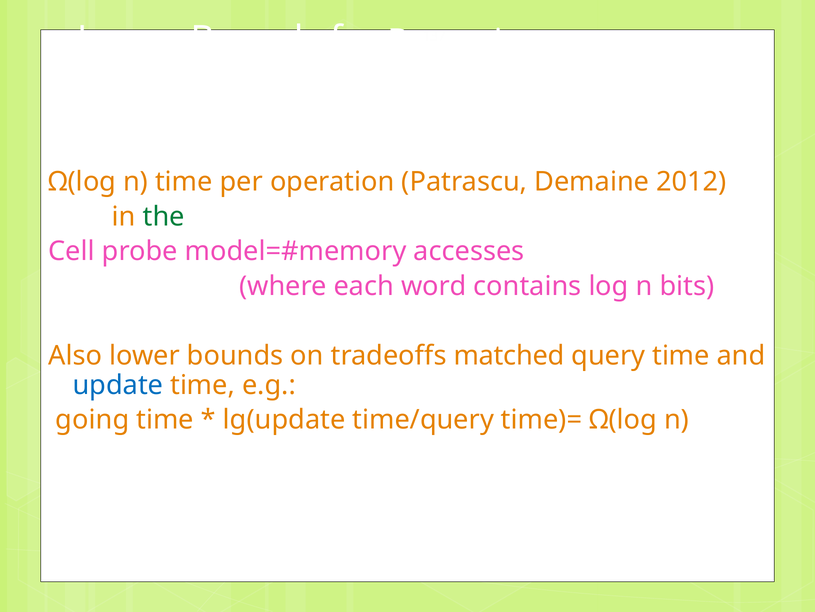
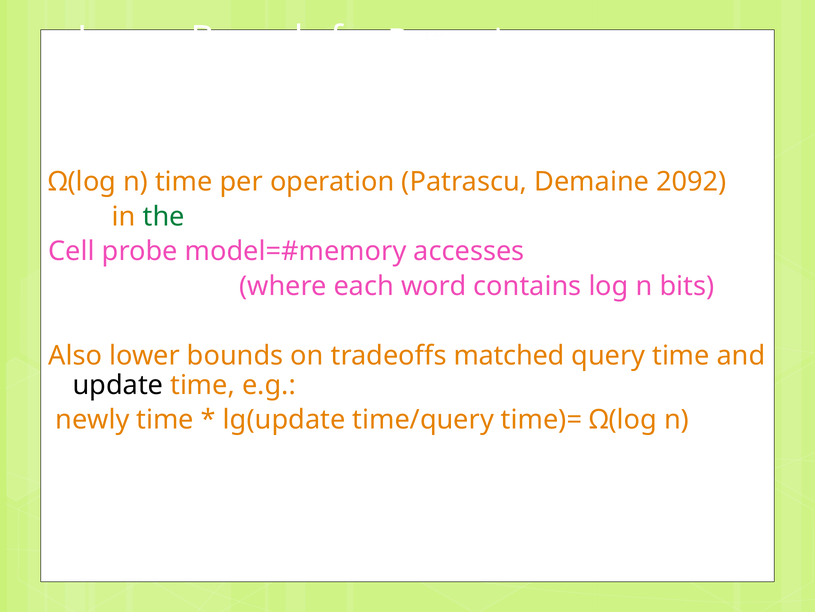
2012: 2012 -> 2092
update colour: blue -> black
going: going -> newly
